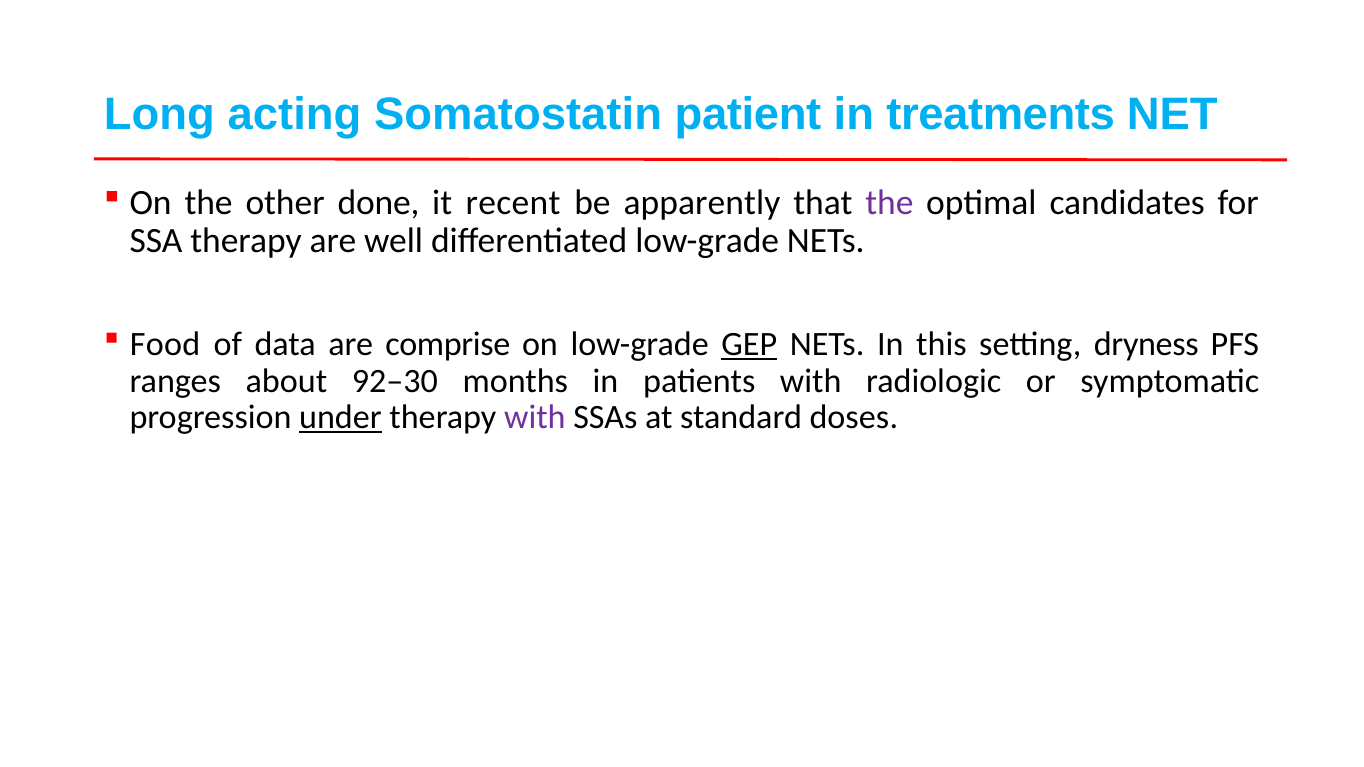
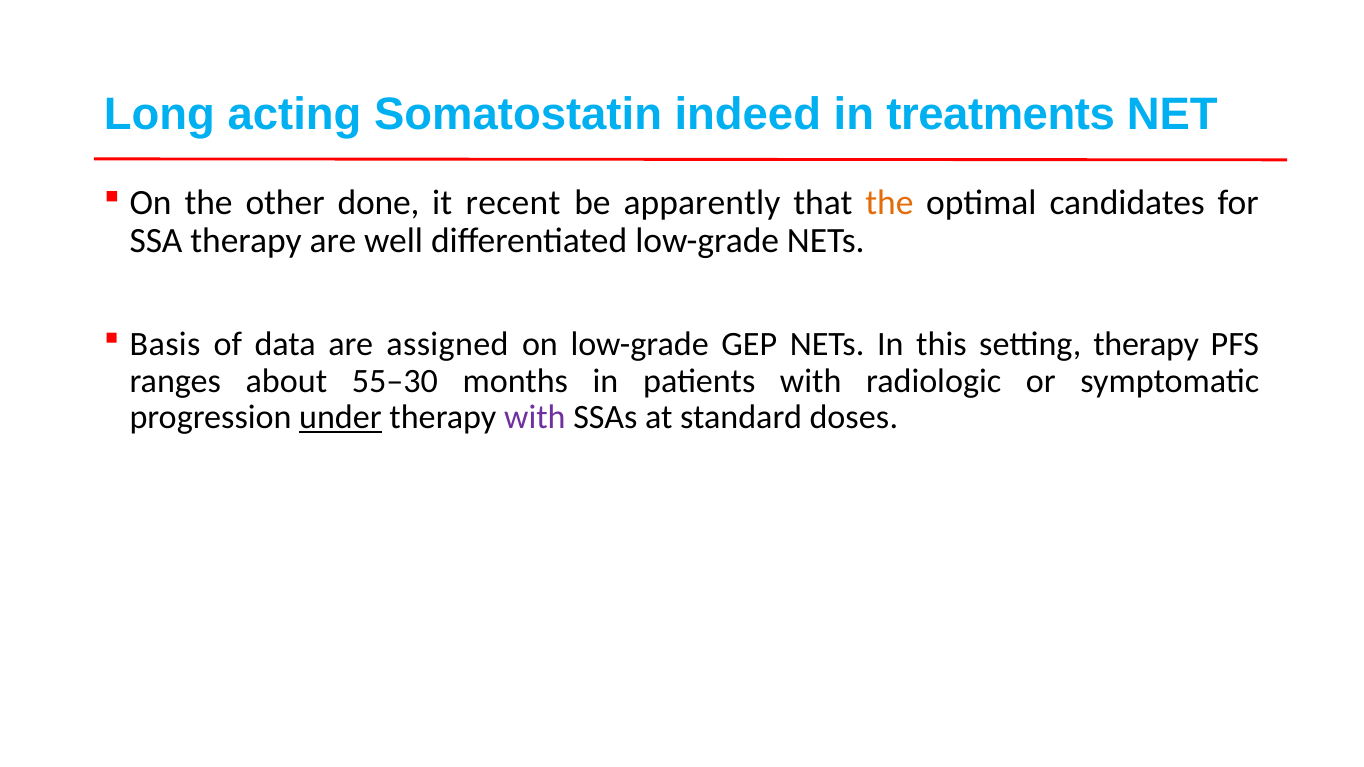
patient: patient -> indeed
the at (889, 203) colour: purple -> orange
Food: Food -> Basis
comprise: comprise -> assigned
GEP underline: present -> none
setting dryness: dryness -> therapy
92–30: 92–30 -> 55–30
